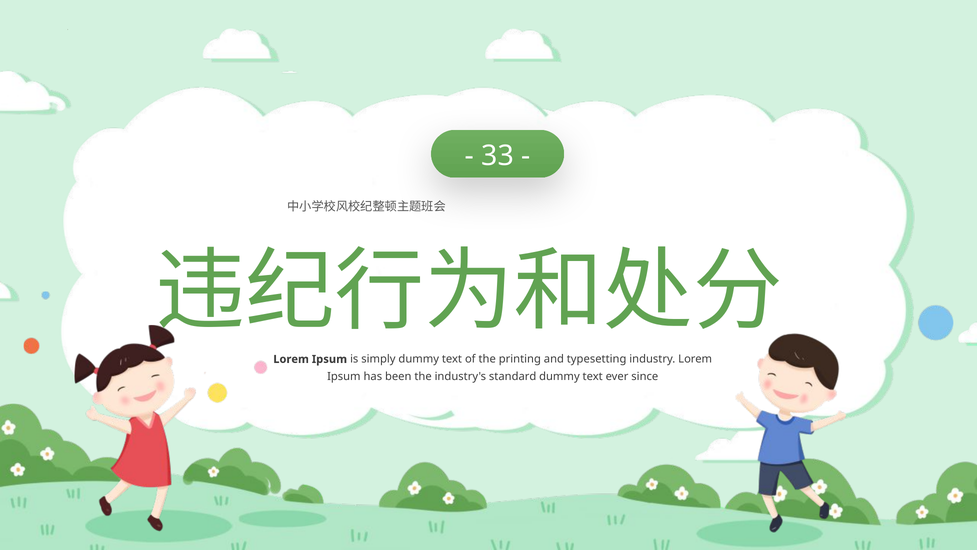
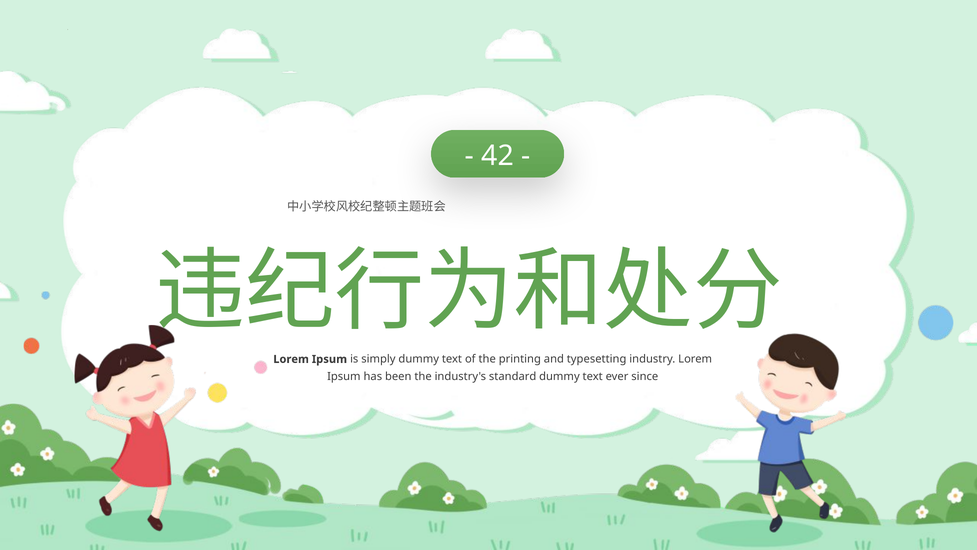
33: 33 -> 42
